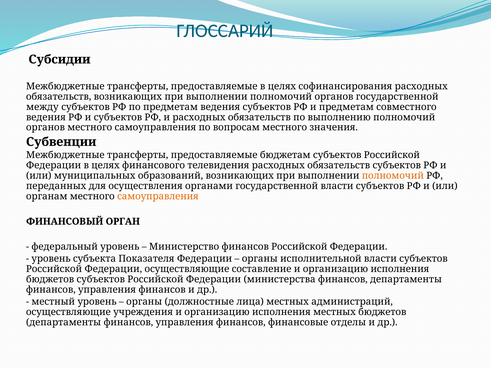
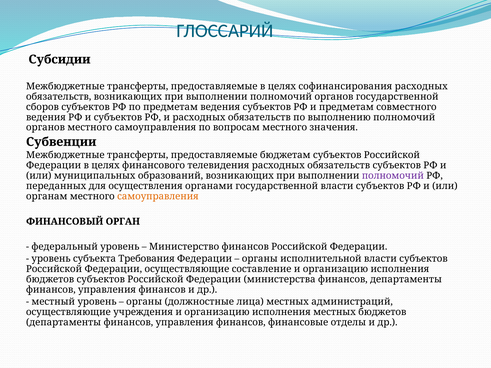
между: между -> сборов
полномочий at (393, 176) colour: orange -> purple
Показателя: Показателя -> Требования
